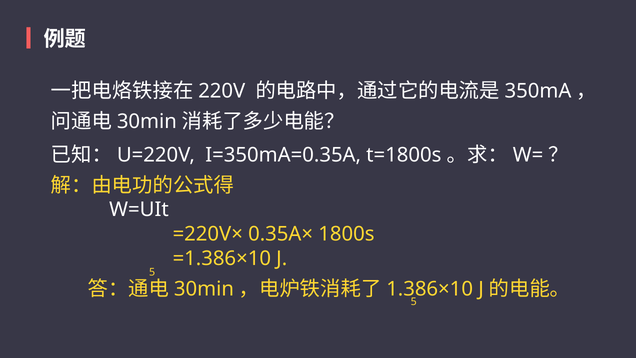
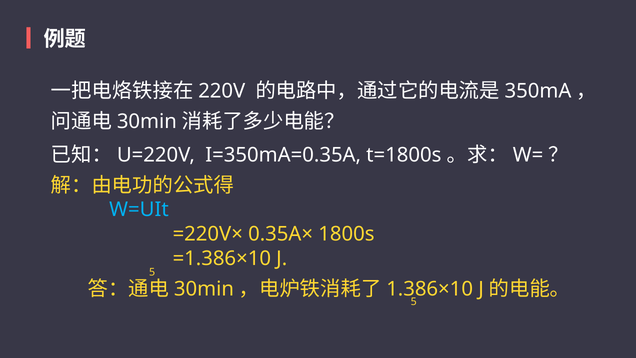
W=UIt colour: white -> light blue
